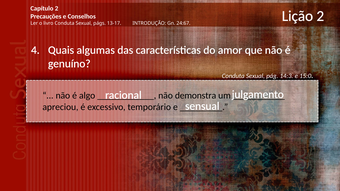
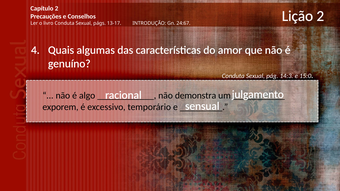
apreciou: apreciou -> exporem
